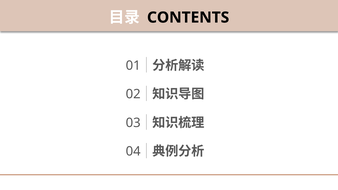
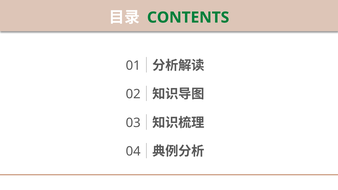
CONTENTS colour: black -> green
